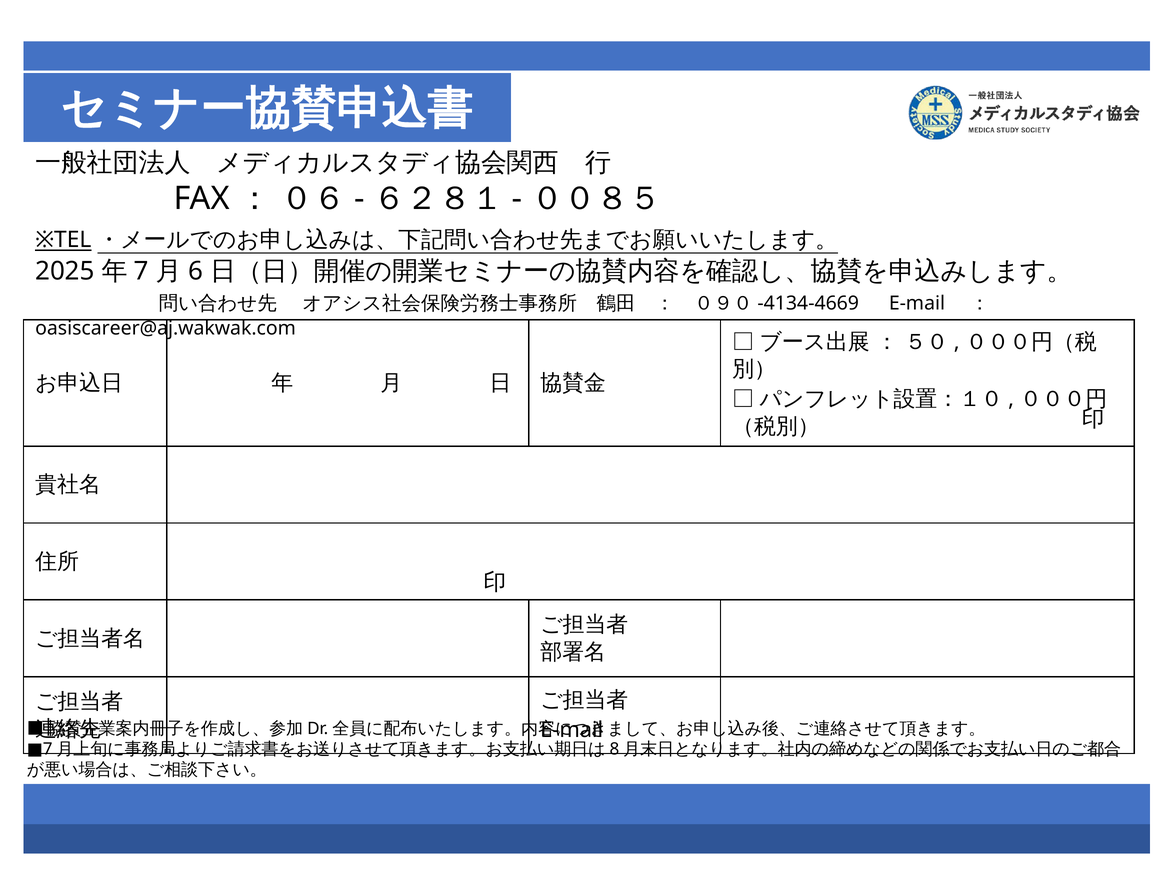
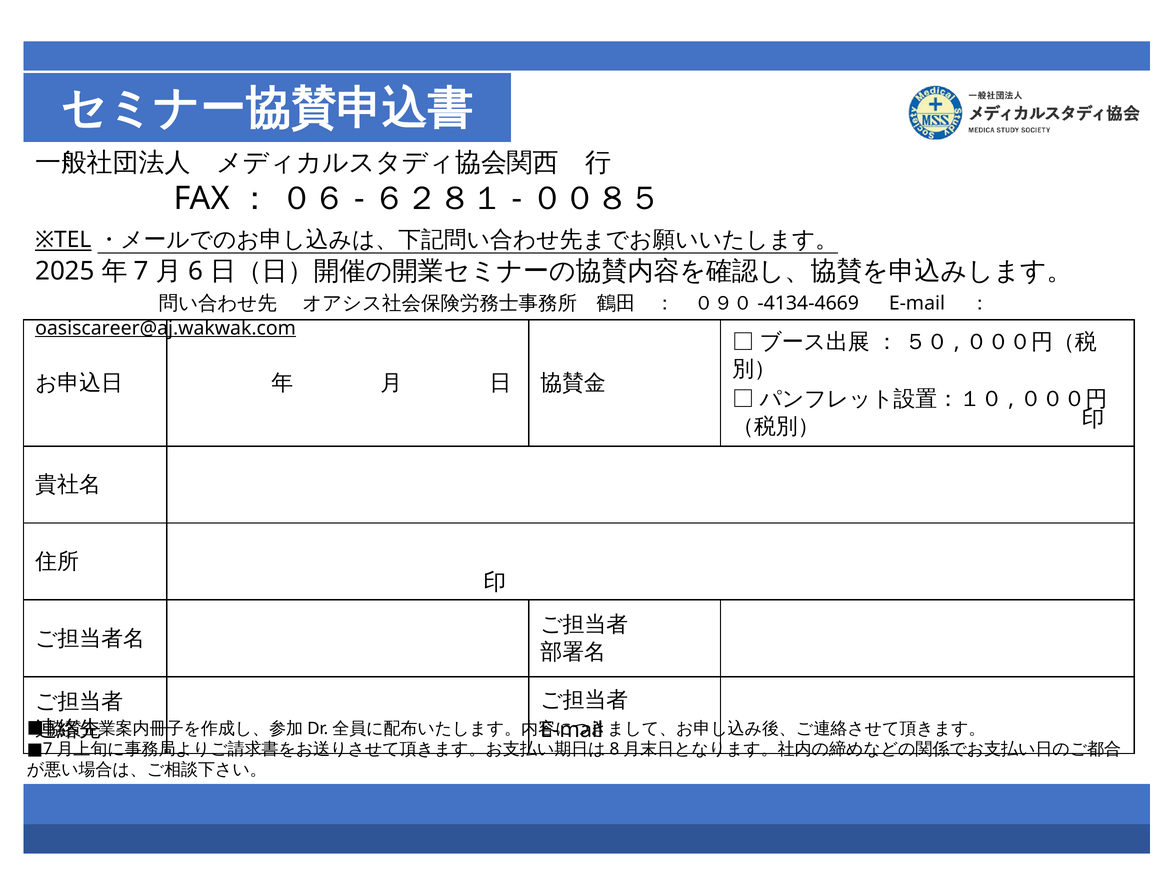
oasiscareer@aj.wakwak.com underline: none -> present
